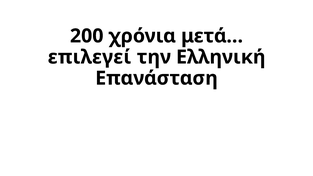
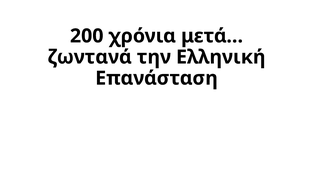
επιλεγεί: επιλεγεί -> ζωντανά
